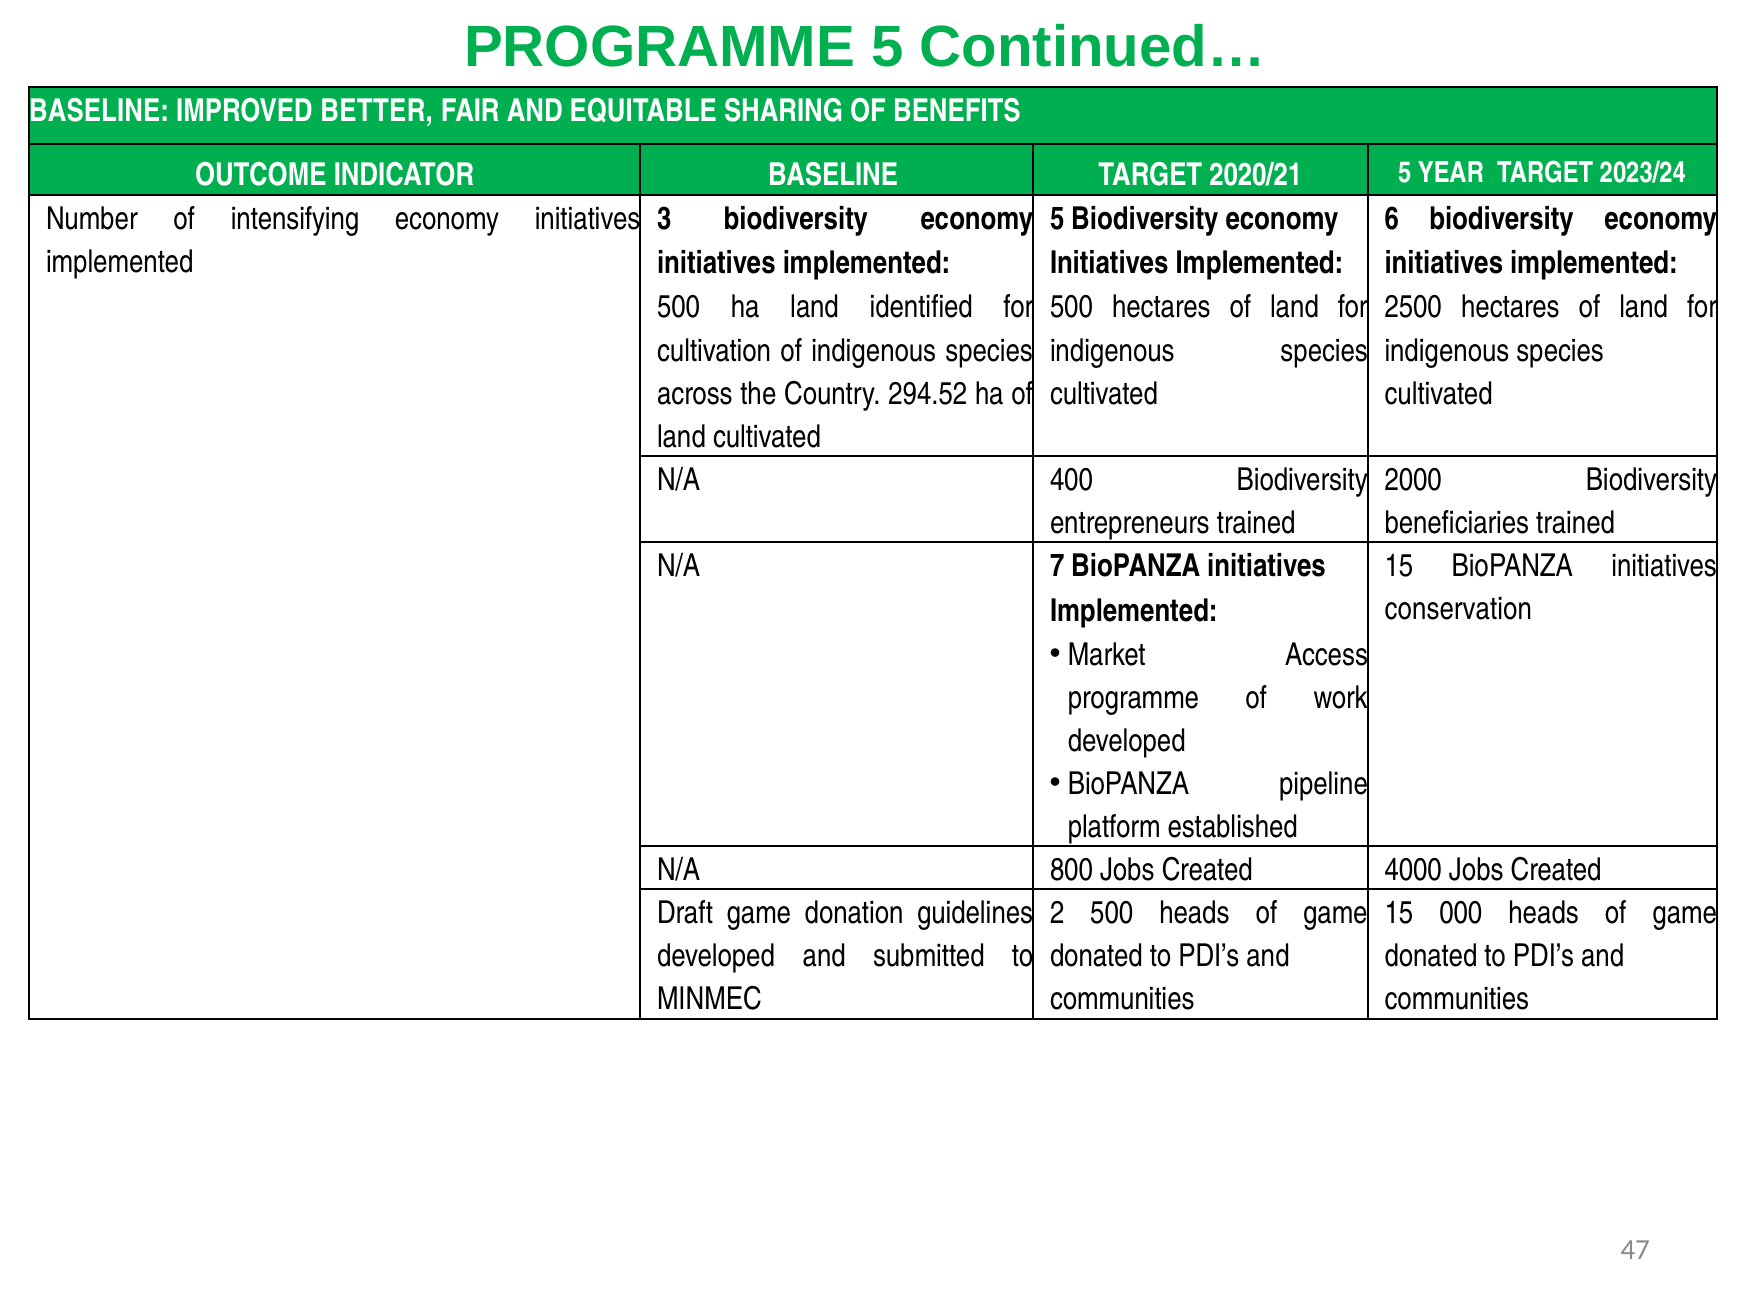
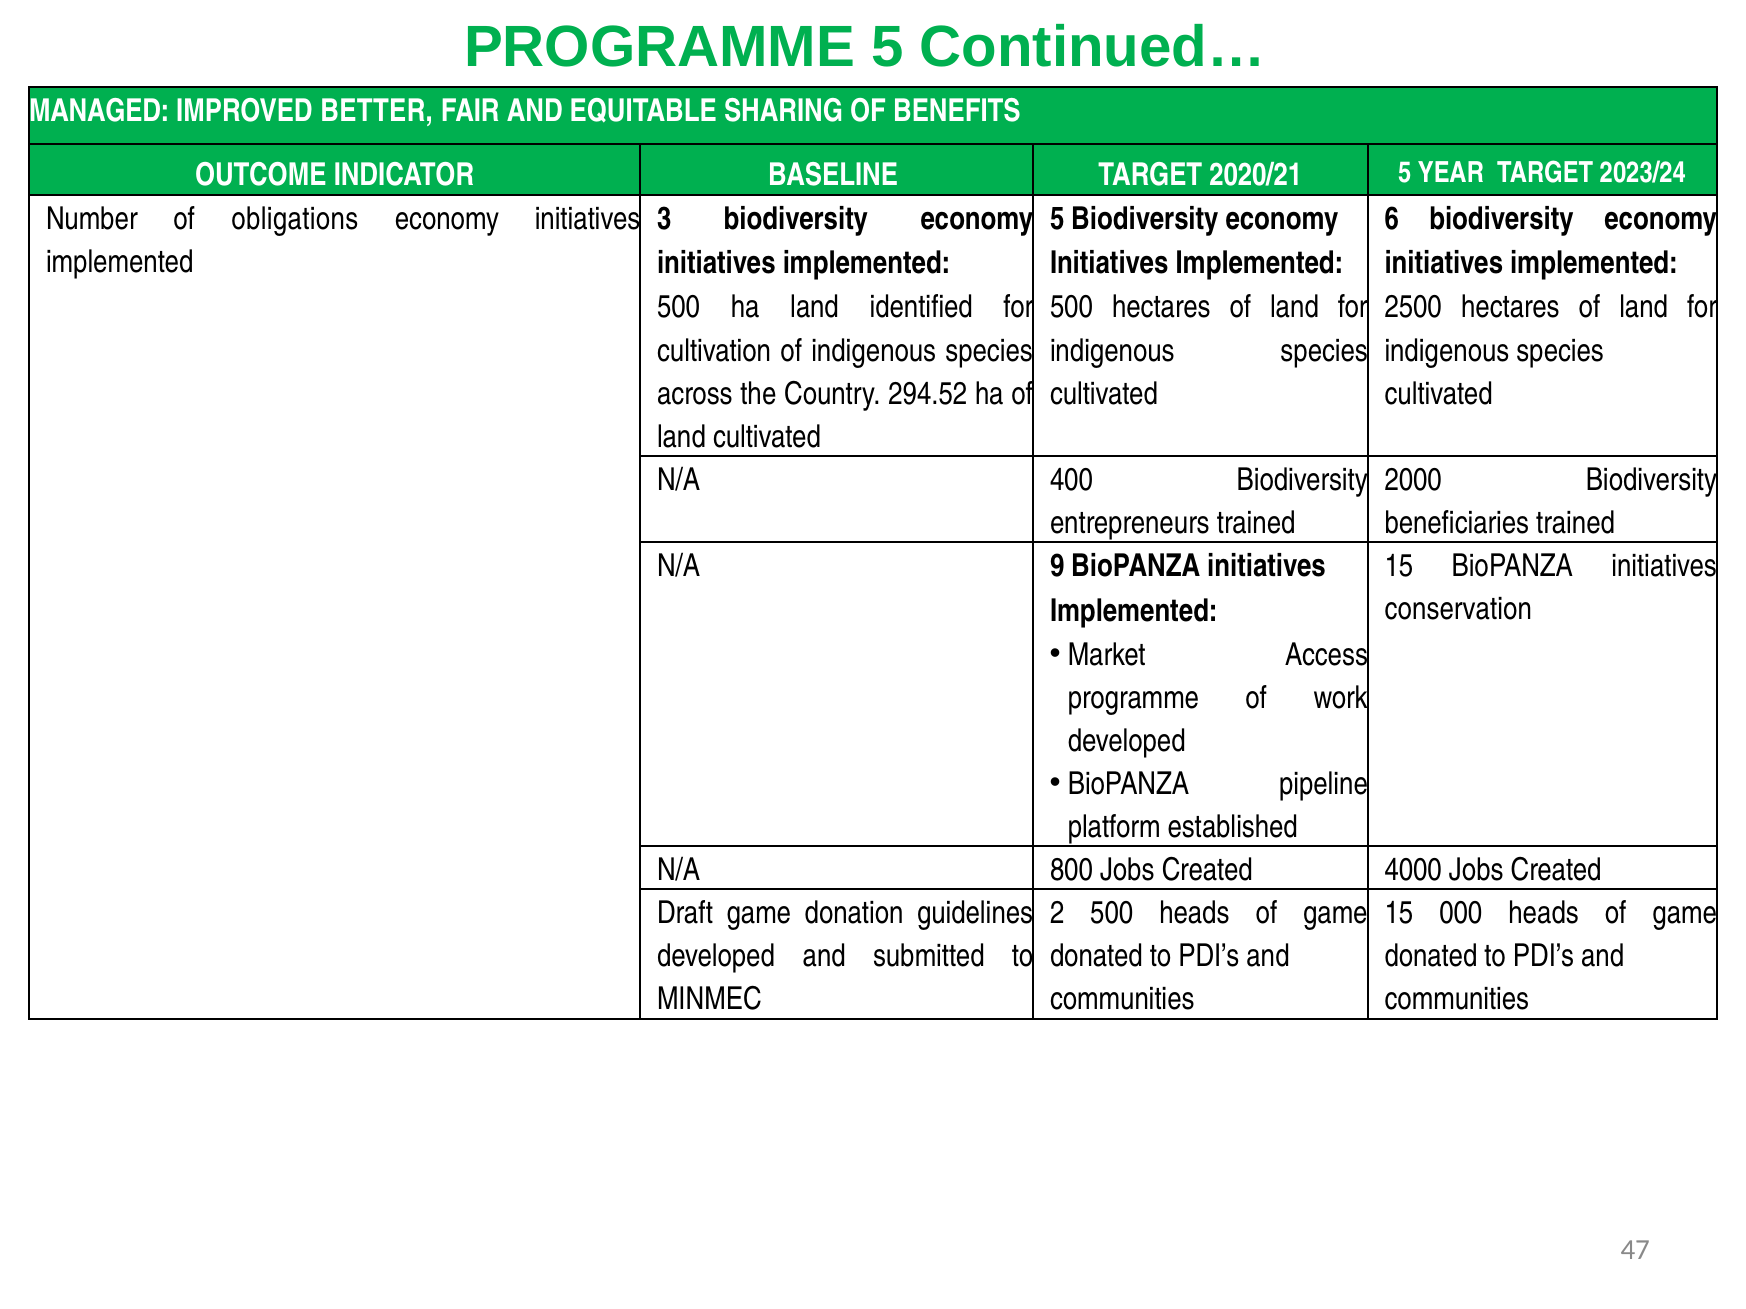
BASELINE at (99, 112): BASELINE -> MANAGED
intensifying: intensifying -> obligations
7: 7 -> 9
